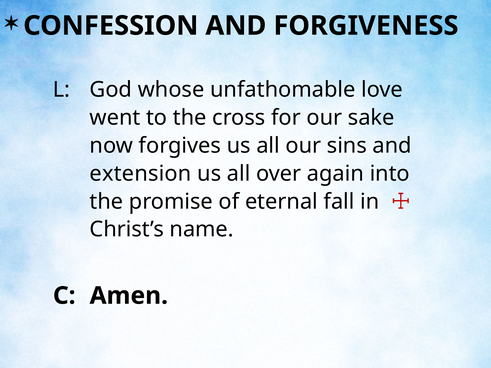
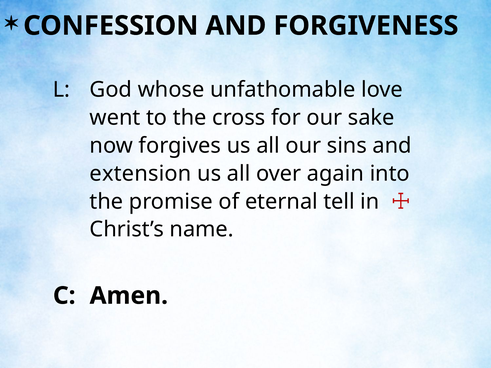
fall: fall -> tell
